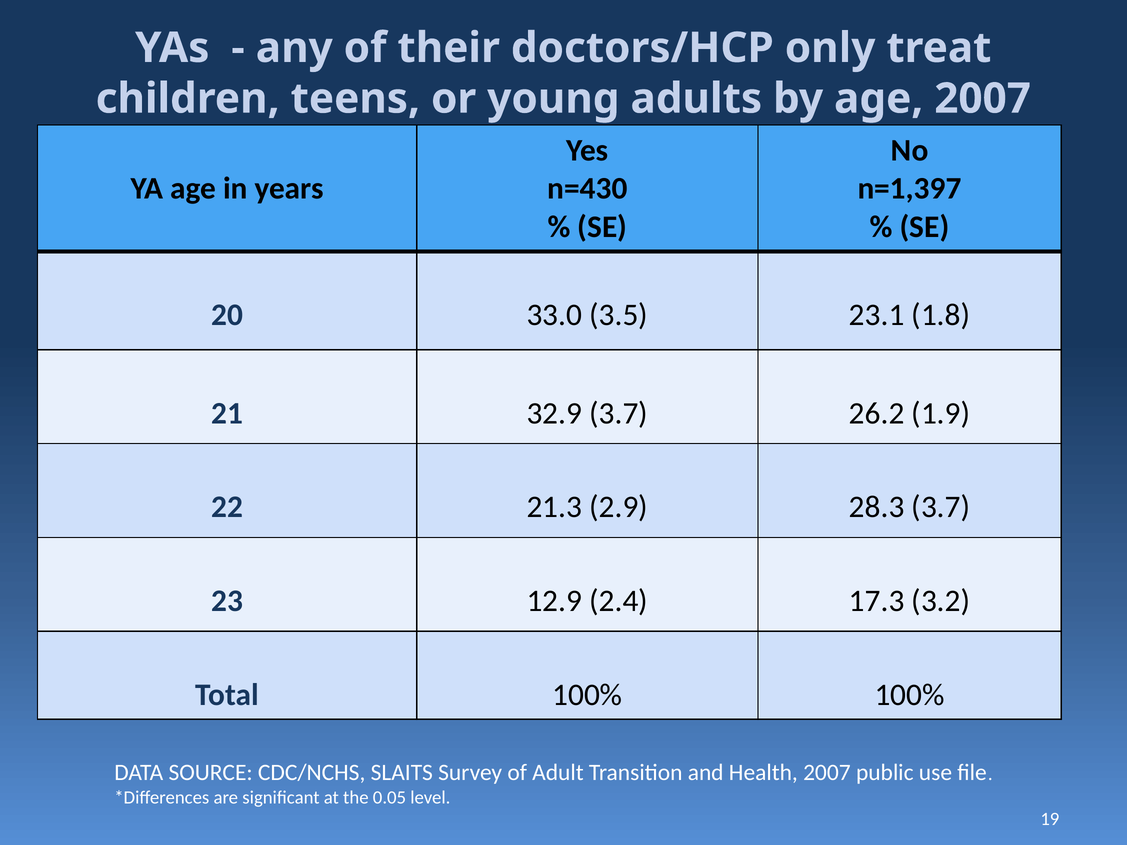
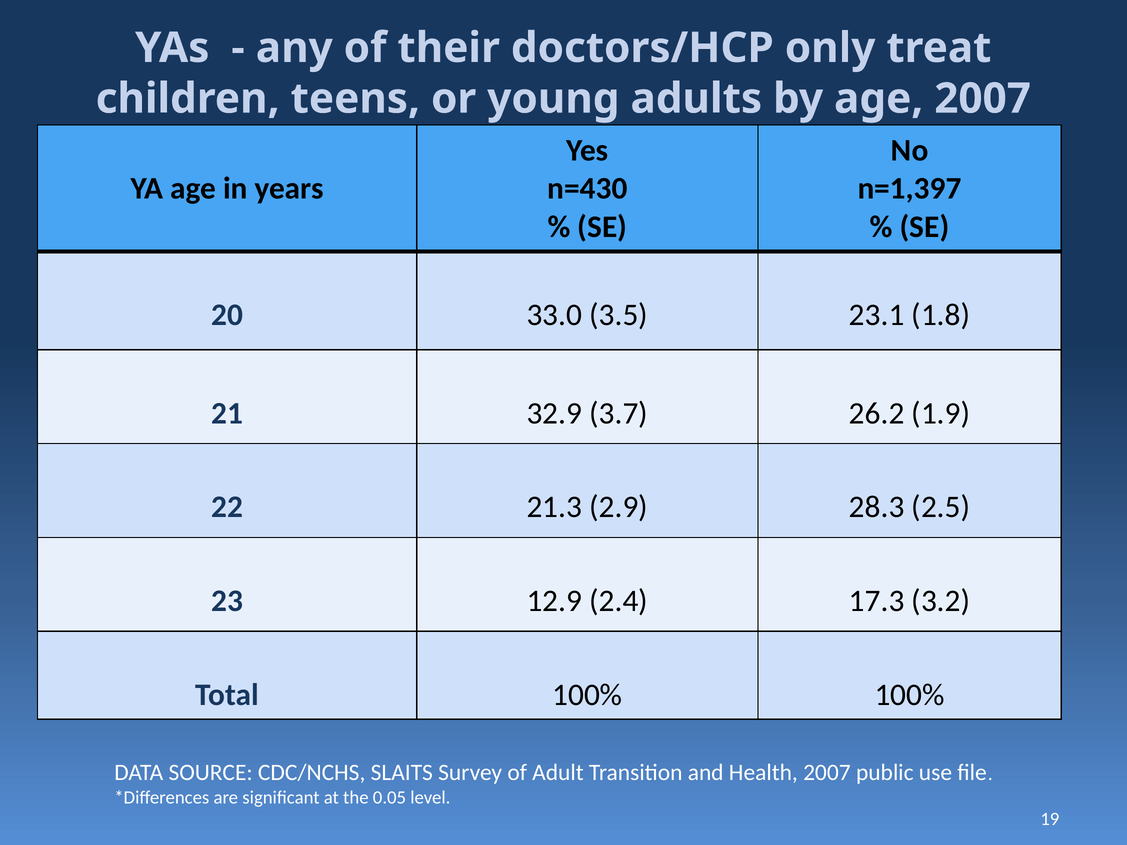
28.3 3.7: 3.7 -> 2.5
